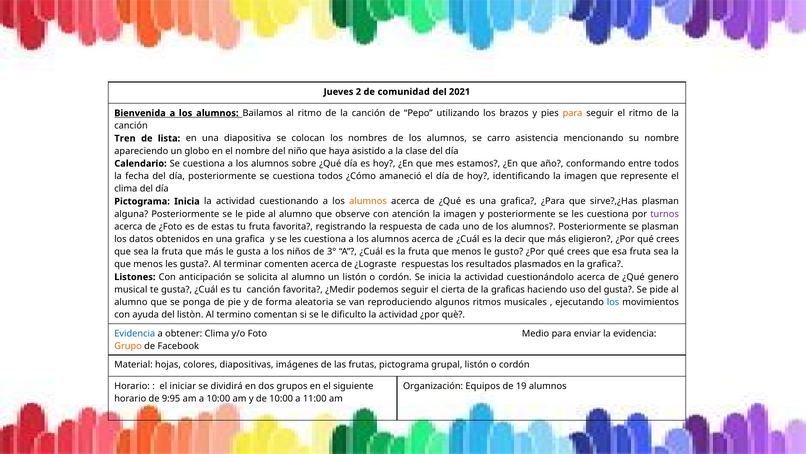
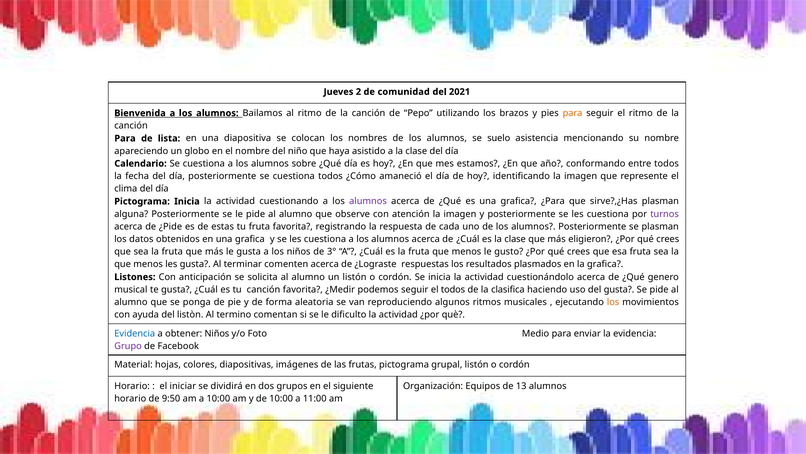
Tren at (125, 138): Tren -> Para
carro: carro -> suelo
alumnos at (368, 201) colour: orange -> purple
¿Foto: ¿Foto -> ¿Pide
es la decir: decir -> clase
el cierta: cierta -> todos
graficas: graficas -> clasifica
los at (613, 302) colour: blue -> orange
obtener Clima: Clima -> Niños
Grupo colour: orange -> purple
19: 19 -> 13
9:95: 9:95 -> 9:50
